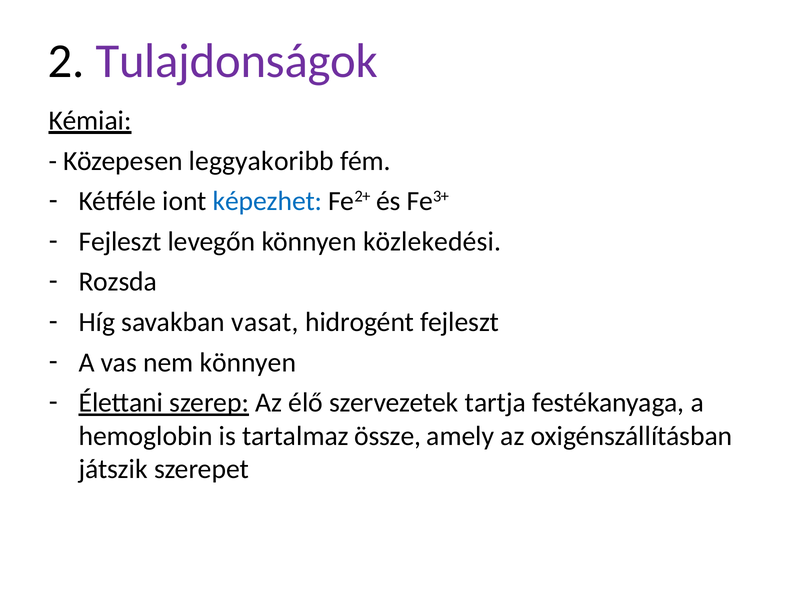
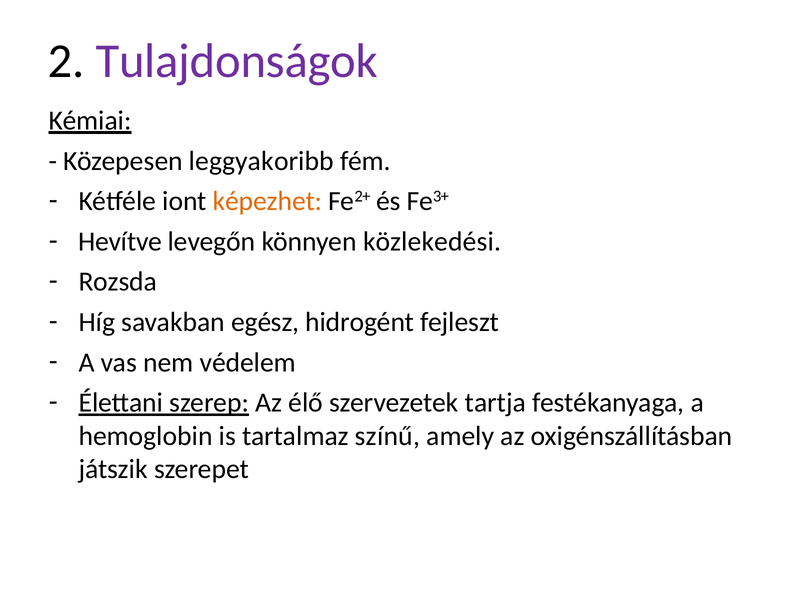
képezhet colour: blue -> orange
Fejleszt at (120, 241): Fejleszt -> Hevítve
vasat: vasat -> egész
nem könnyen: könnyen -> védelem
össze: össze -> színű
